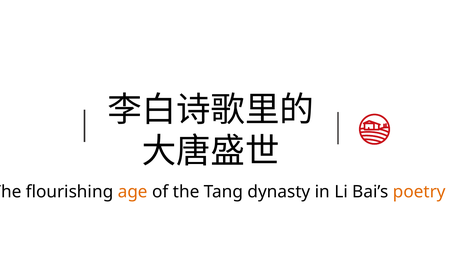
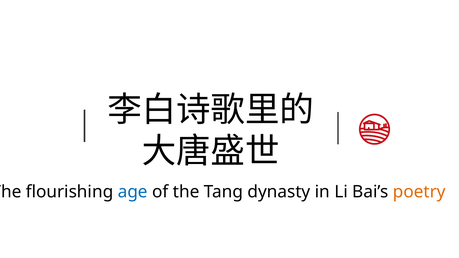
age colour: orange -> blue
